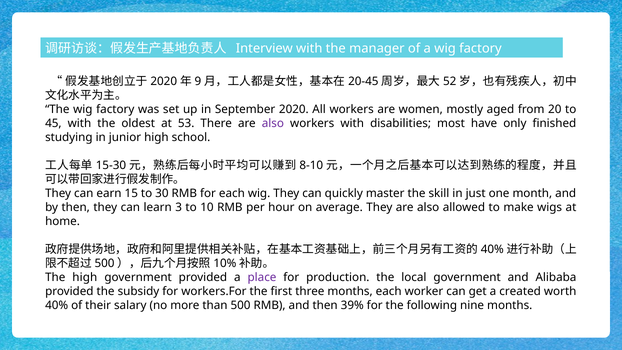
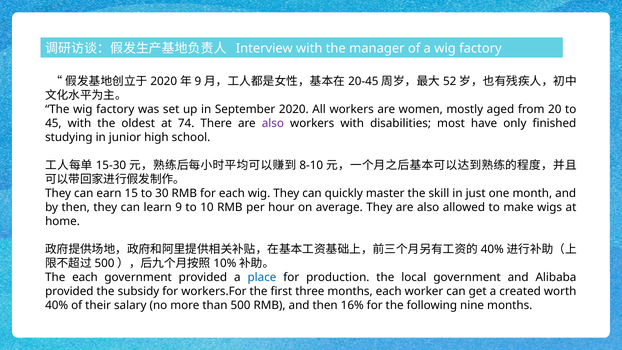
53: 53 -> 74
3: 3 -> 9
The high: high -> each
place colour: purple -> blue
39%: 39% -> 16%
